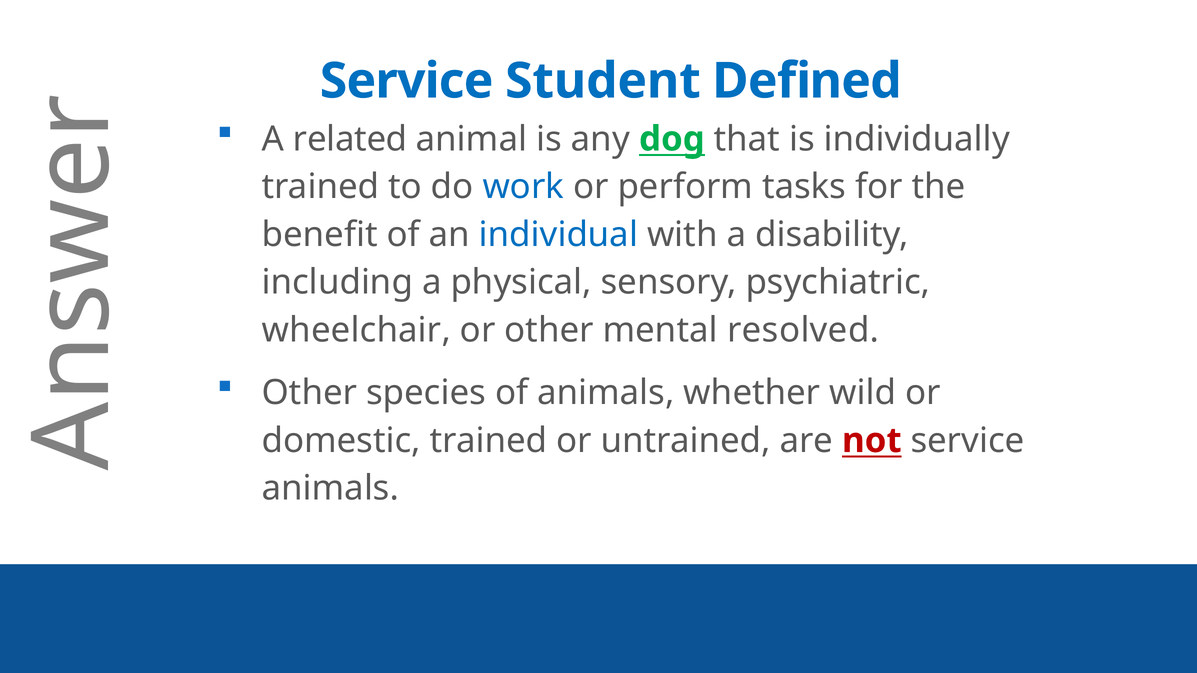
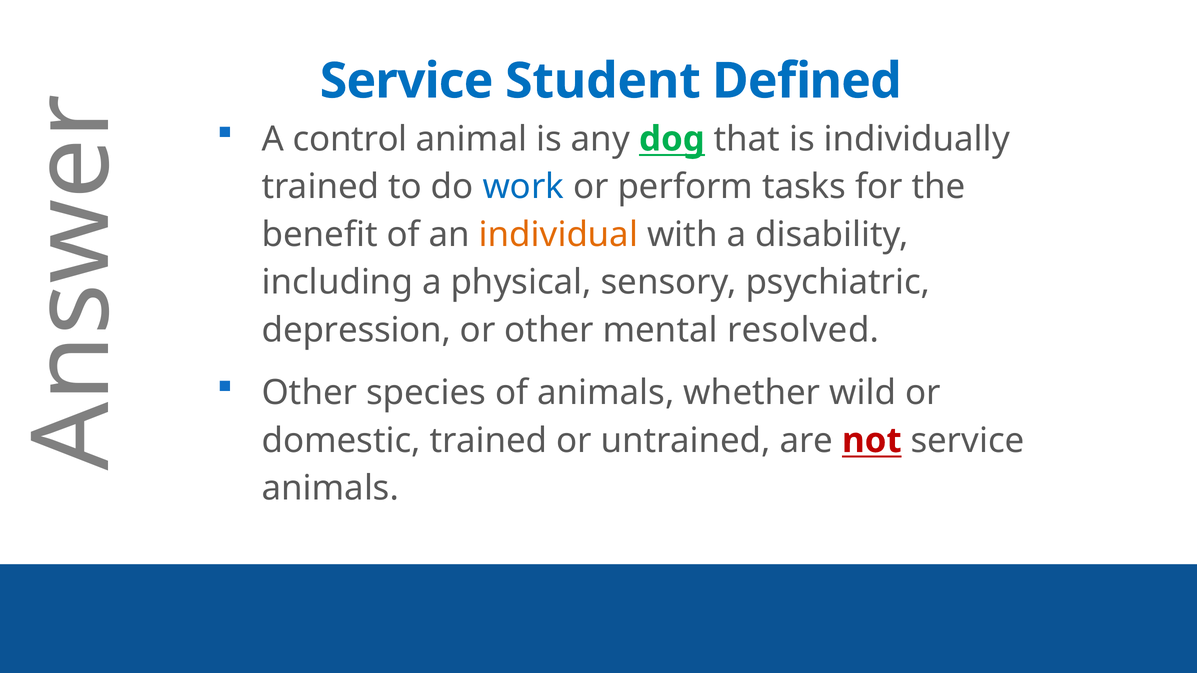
related: related -> control
individual colour: blue -> orange
wheelchair: wheelchair -> depression
